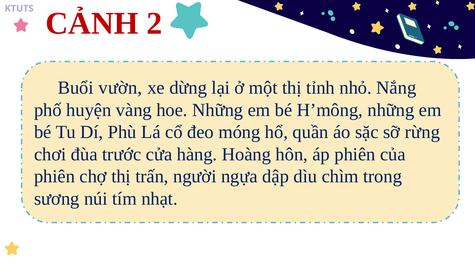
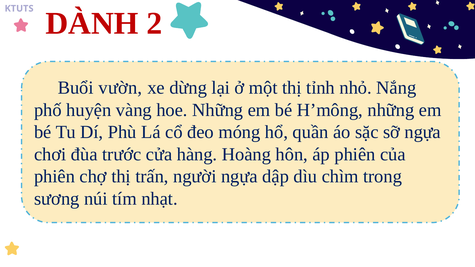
CẢNH: CẢNH -> DÀNH
sỡ rừng: rừng -> ngựa
